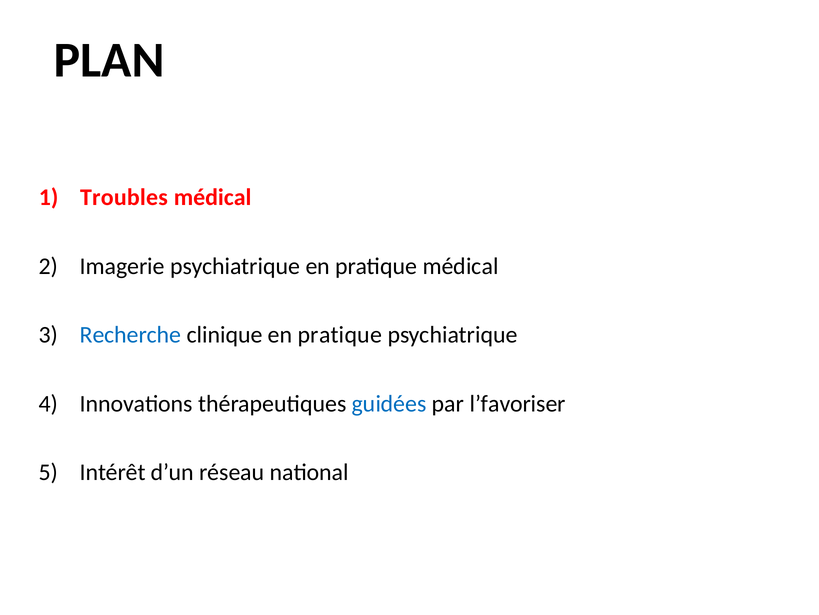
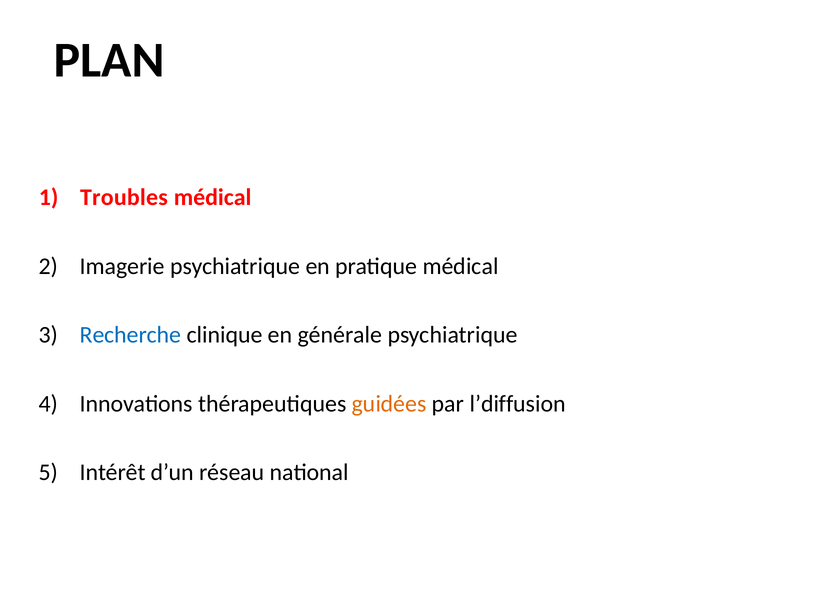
clinique en pratique: pratique -> générale
guidées colour: blue -> orange
l’favoriser: l’favoriser -> l’diffusion
